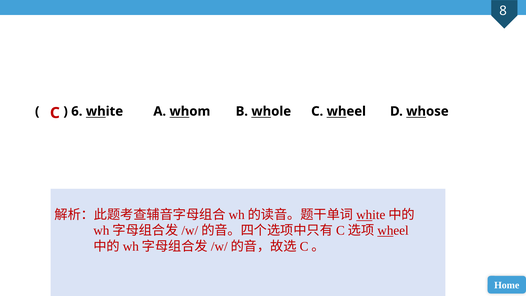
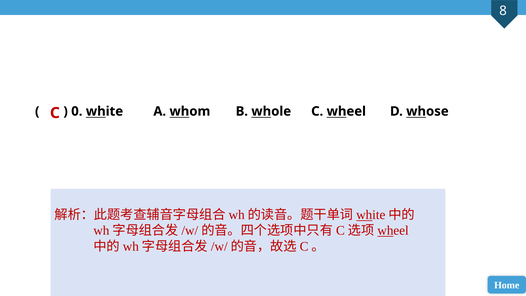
6: 6 -> 0
